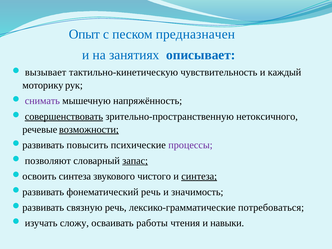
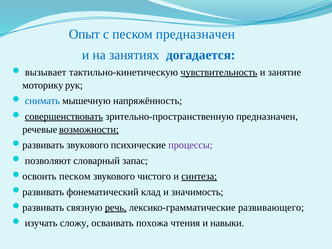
описывает: описывает -> догадается
чувствительность underline: none -> present
каждый: каждый -> занятие
снимать colour: purple -> blue
зрительно-пространственную нетоксичного: нетоксичного -> предназначен
повысить at (87, 145): повысить -> звукового
запас underline: present -> none
синтеза at (75, 176): синтеза -> песком
фонематический речь: речь -> клад
речь at (116, 208) underline: none -> present
потребоваться: потребоваться -> развивающего
работы: работы -> похожа
